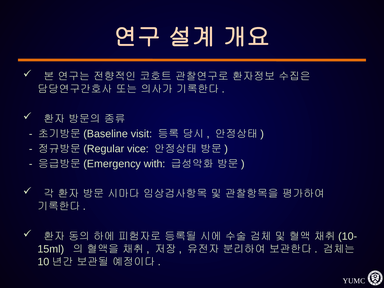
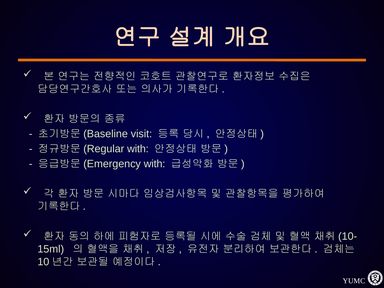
vice at (138, 149): vice -> with
